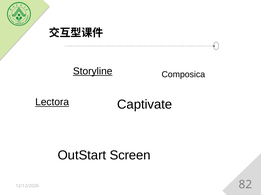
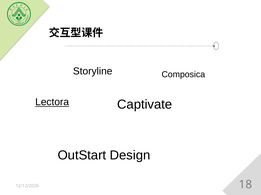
Storyline underline: present -> none
Screen: Screen -> Design
82: 82 -> 18
